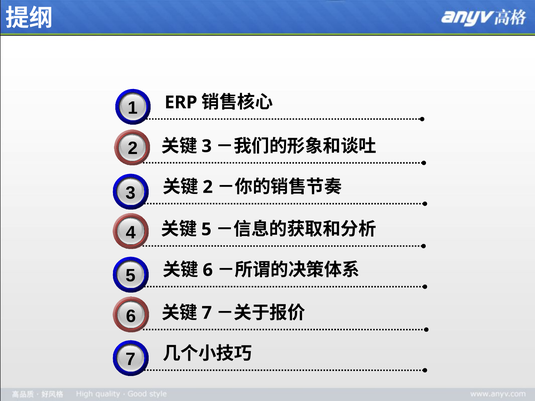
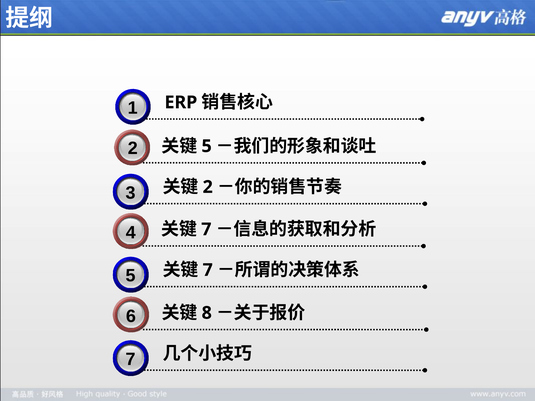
3: 3 -> 5
5 at (206, 229): 5 -> 7
6 at (208, 270): 6 -> 7
7: 7 -> 8
